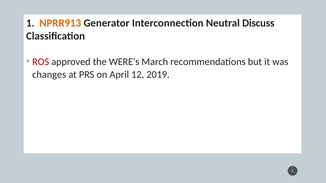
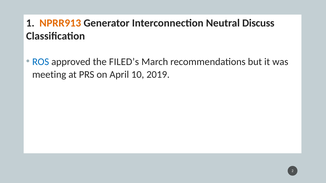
ROS colour: red -> blue
WERE’s: WERE’s -> FILED’s
changes: changes -> meeting
12: 12 -> 10
